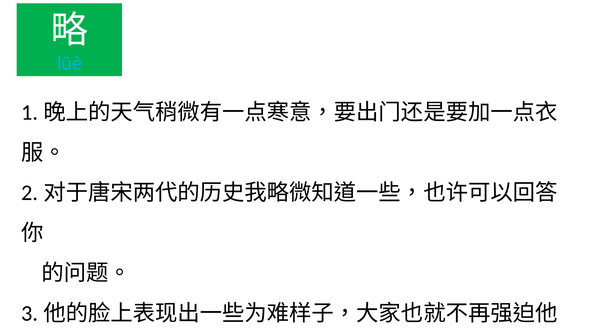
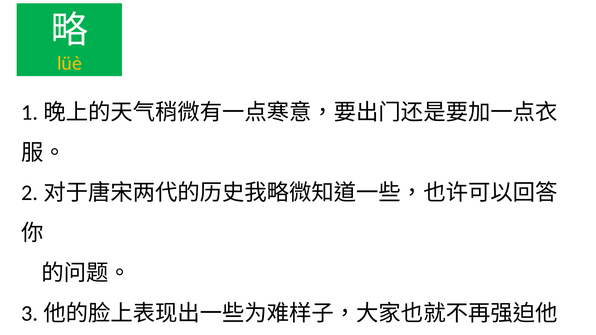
lüè colour: light blue -> yellow
